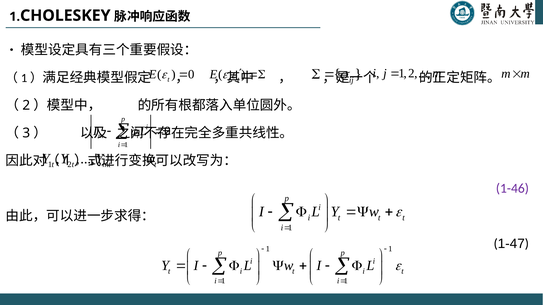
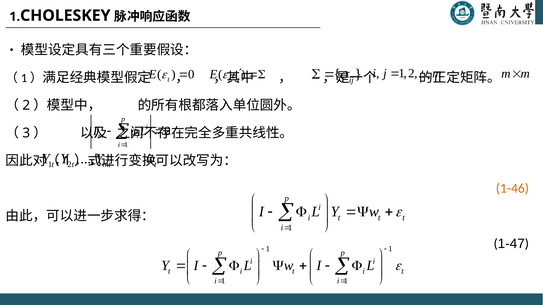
1-46 colour: purple -> orange
